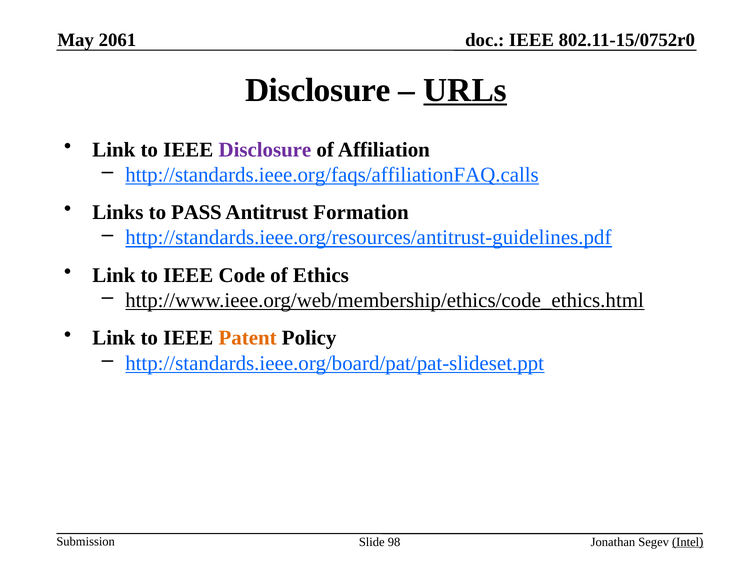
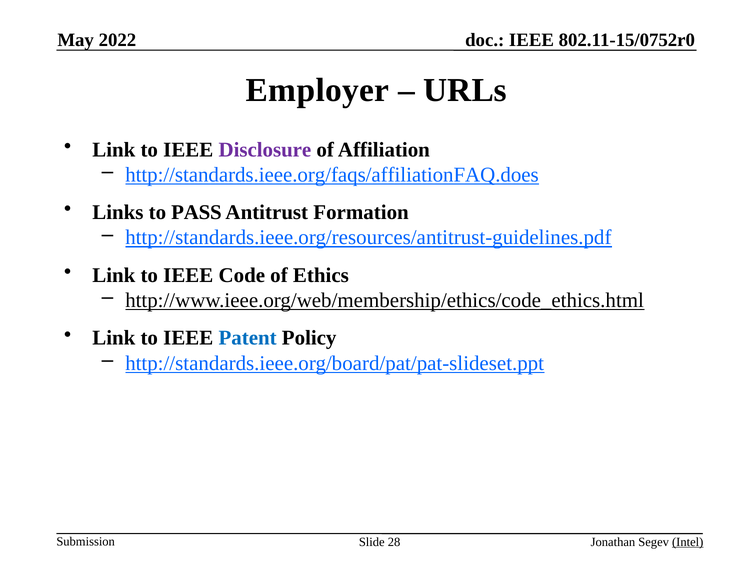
2061: 2061 -> 2022
Disclosure at (318, 90): Disclosure -> Employer
URLs underline: present -> none
http://standards.ieee.org/faqs/affiliationFAQ.calls: http://standards.ieee.org/faqs/affiliationFAQ.calls -> http://standards.ieee.org/faqs/affiliationFAQ.does
Patent colour: orange -> blue
98: 98 -> 28
